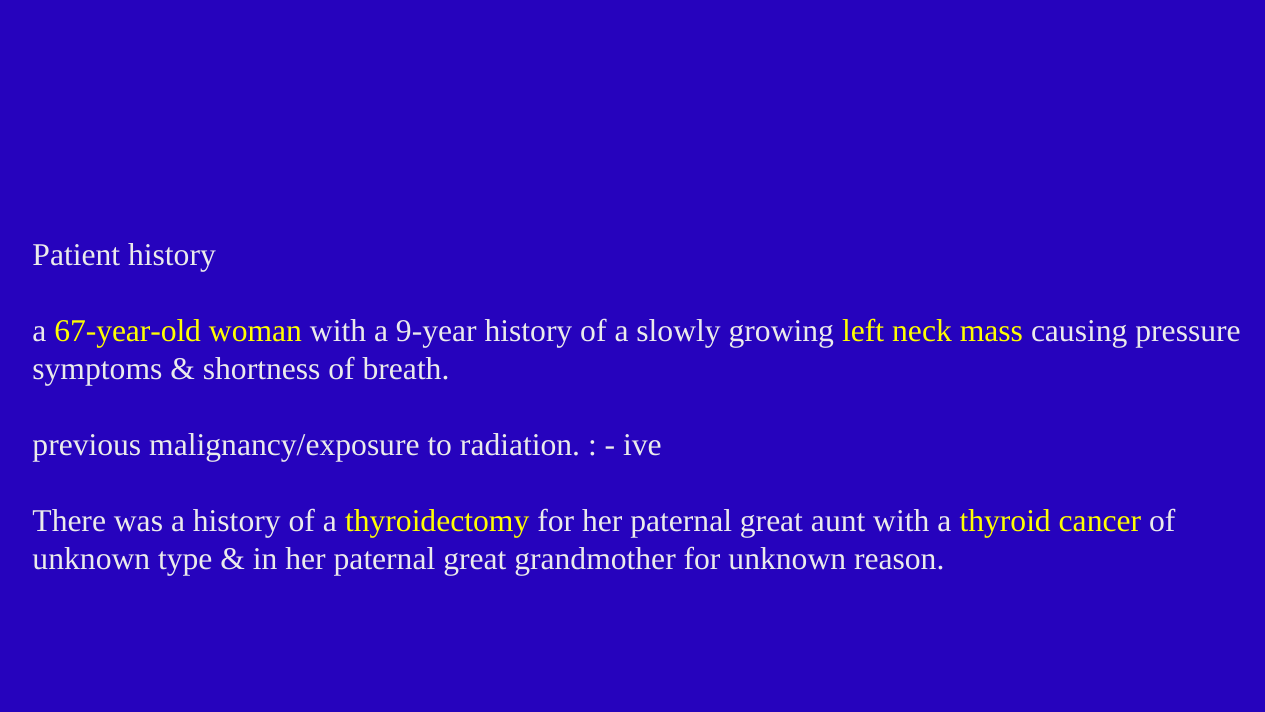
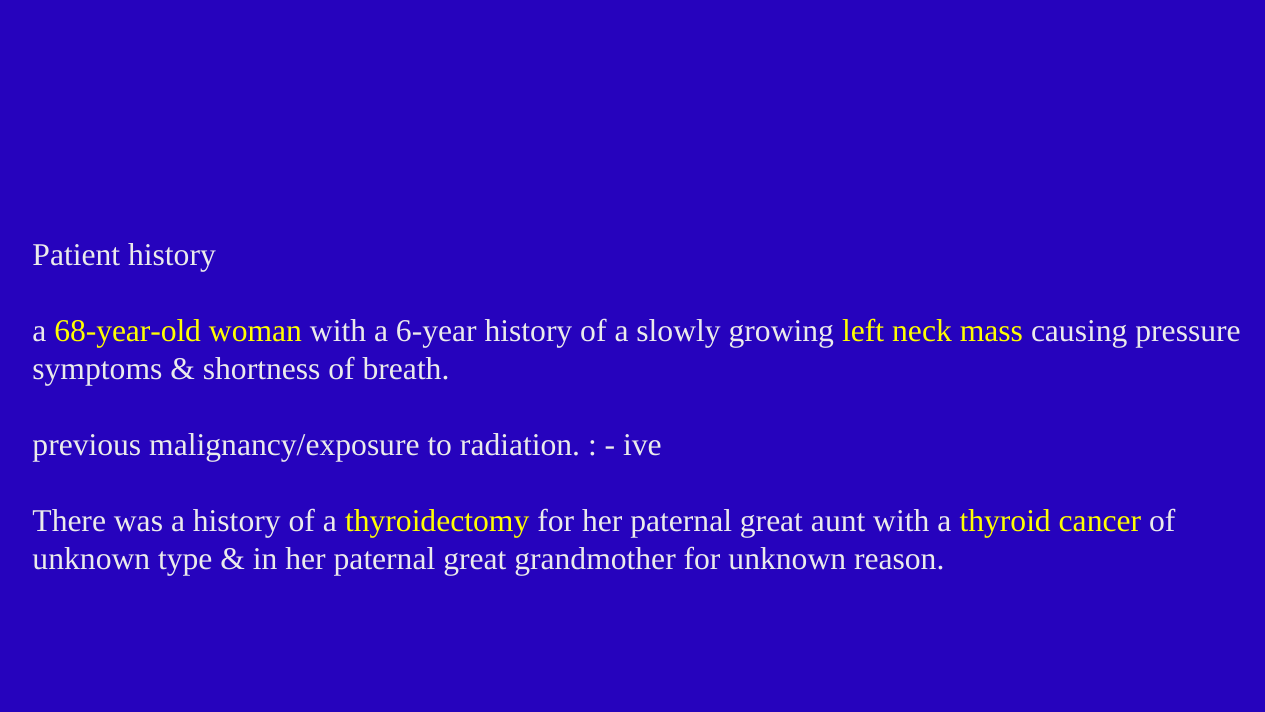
67-year-old: 67-year-old -> 68-year-old
9-year: 9-year -> 6-year
